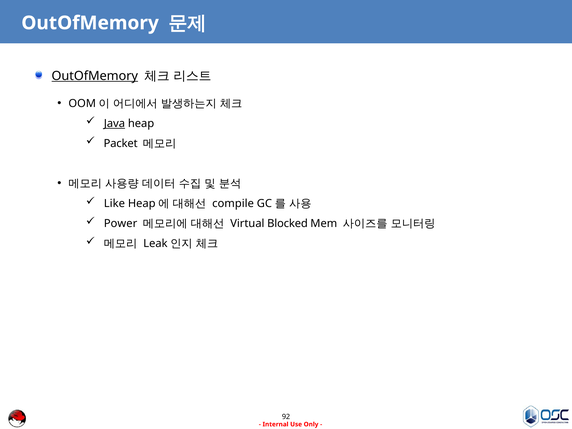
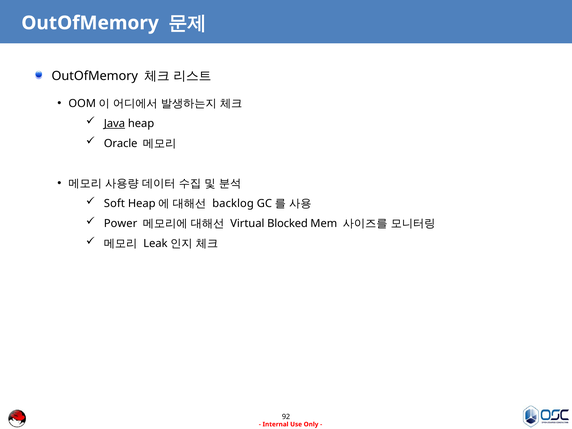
OutOfMemory at (95, 76) underline: present -> none
Packet: Packet -> Oracle
Like: Like -> Soft
compile: compile -> backlog
